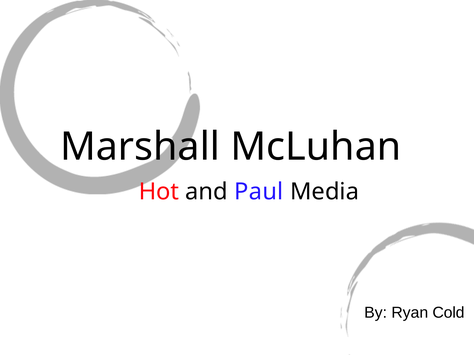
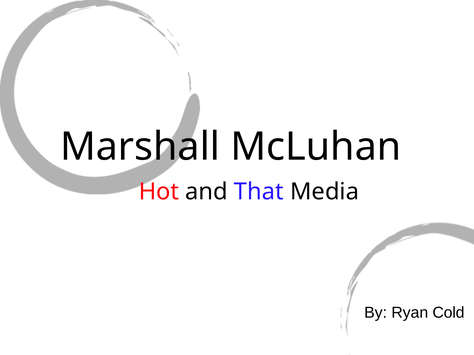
Paul: Paul -> That
